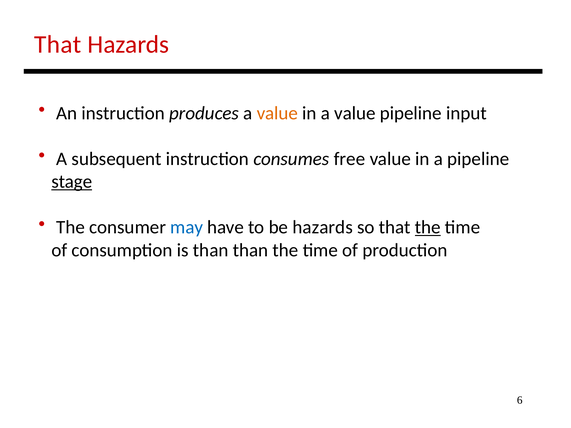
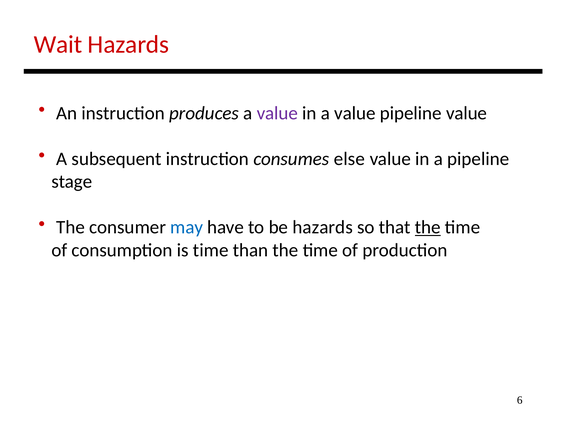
That at (58, 45): That -> Wait
value at (277, 113) colour: orange -> purple
pipeline input: input -> value
free: free -> else
stage underline: present -> none
is than: than -> time
